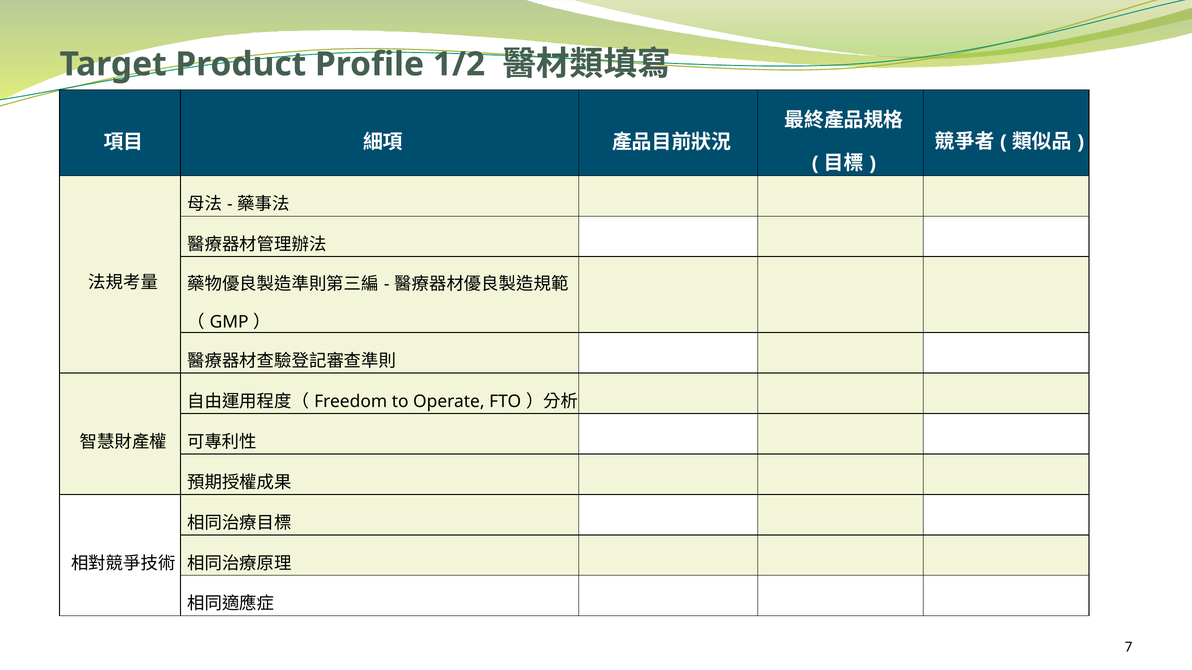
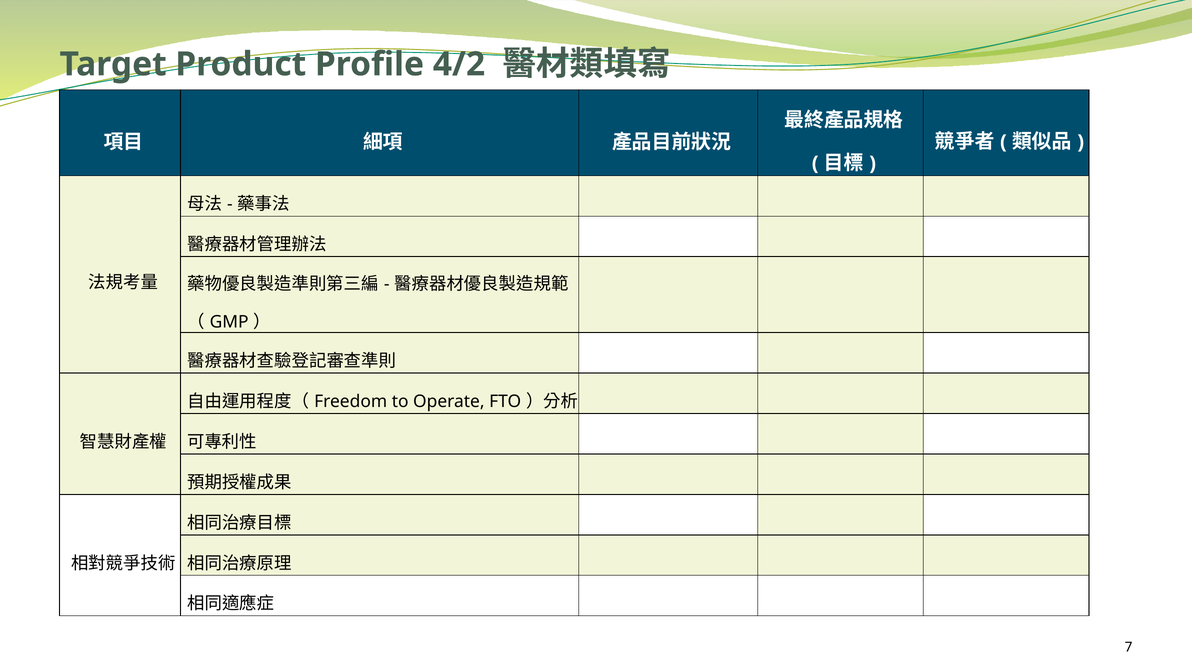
1/2: 1/2 -> 4/2
